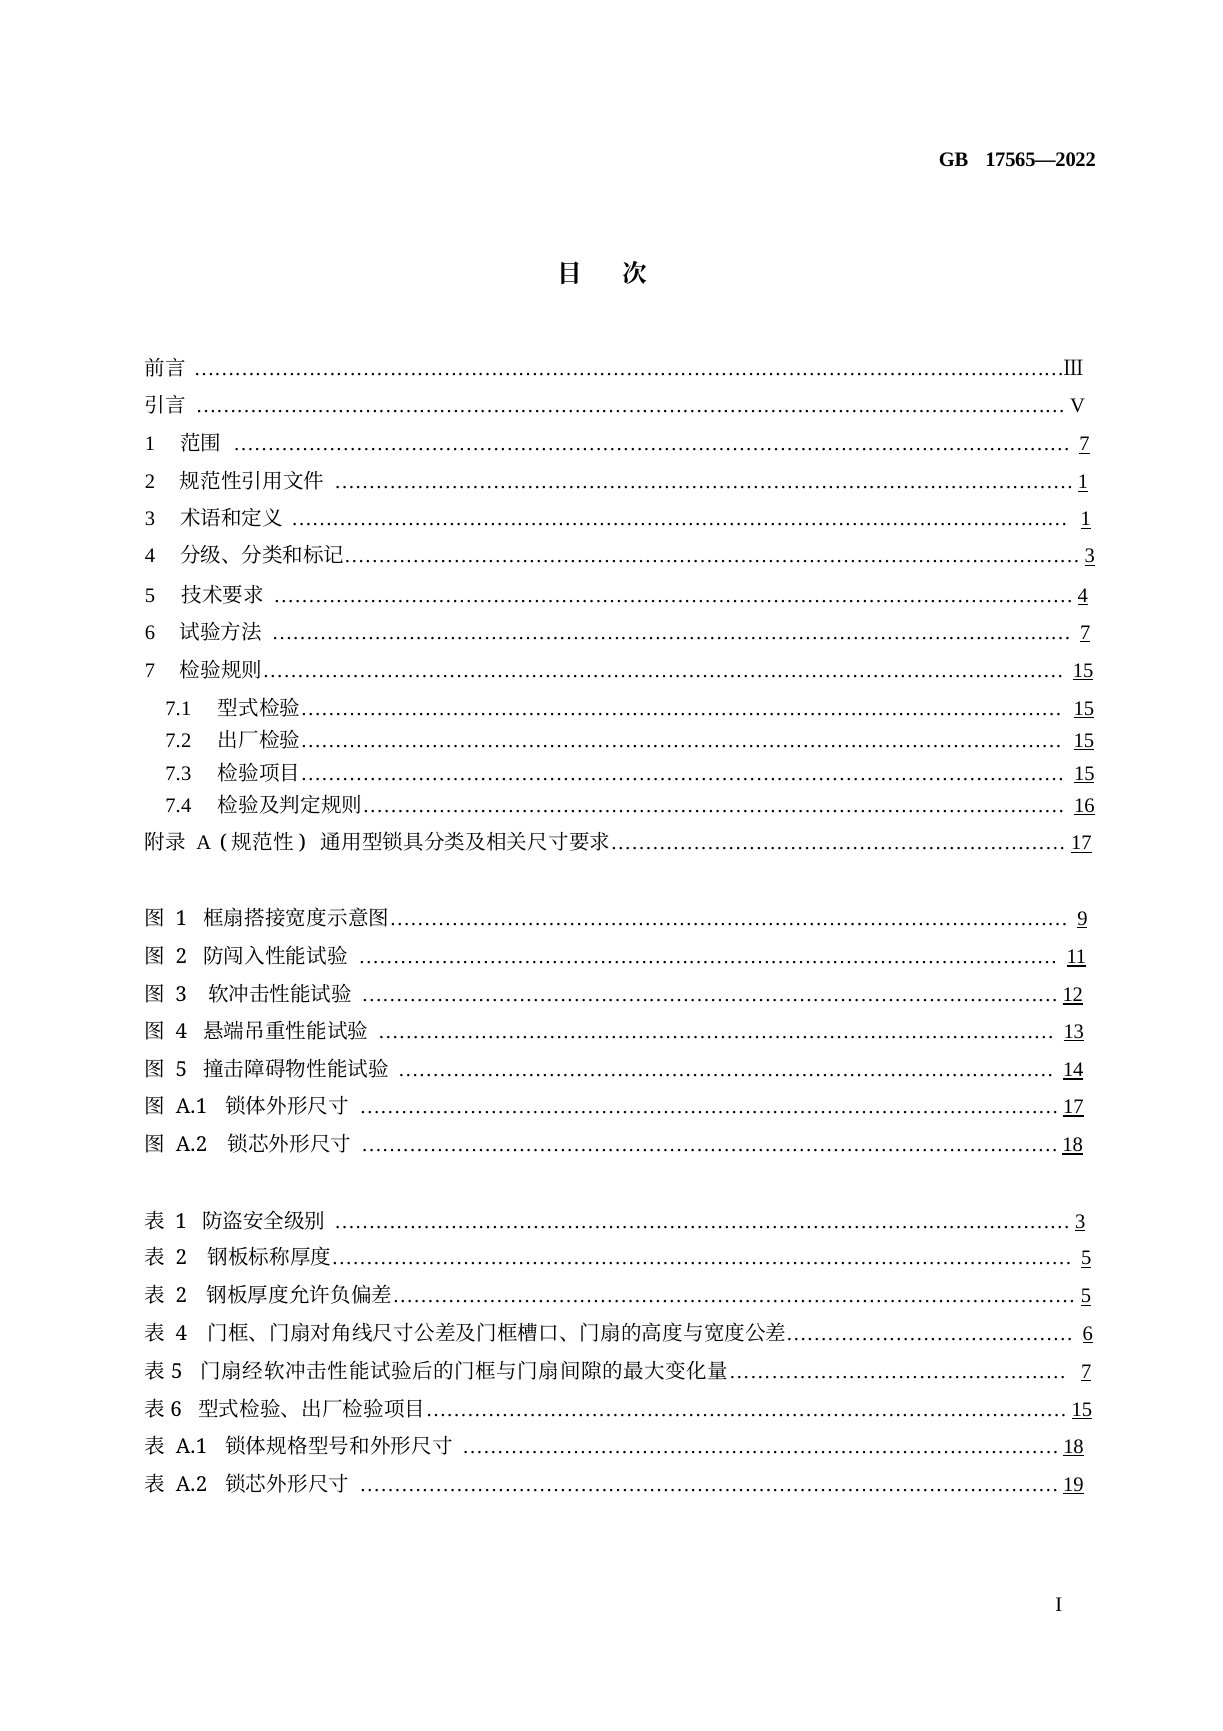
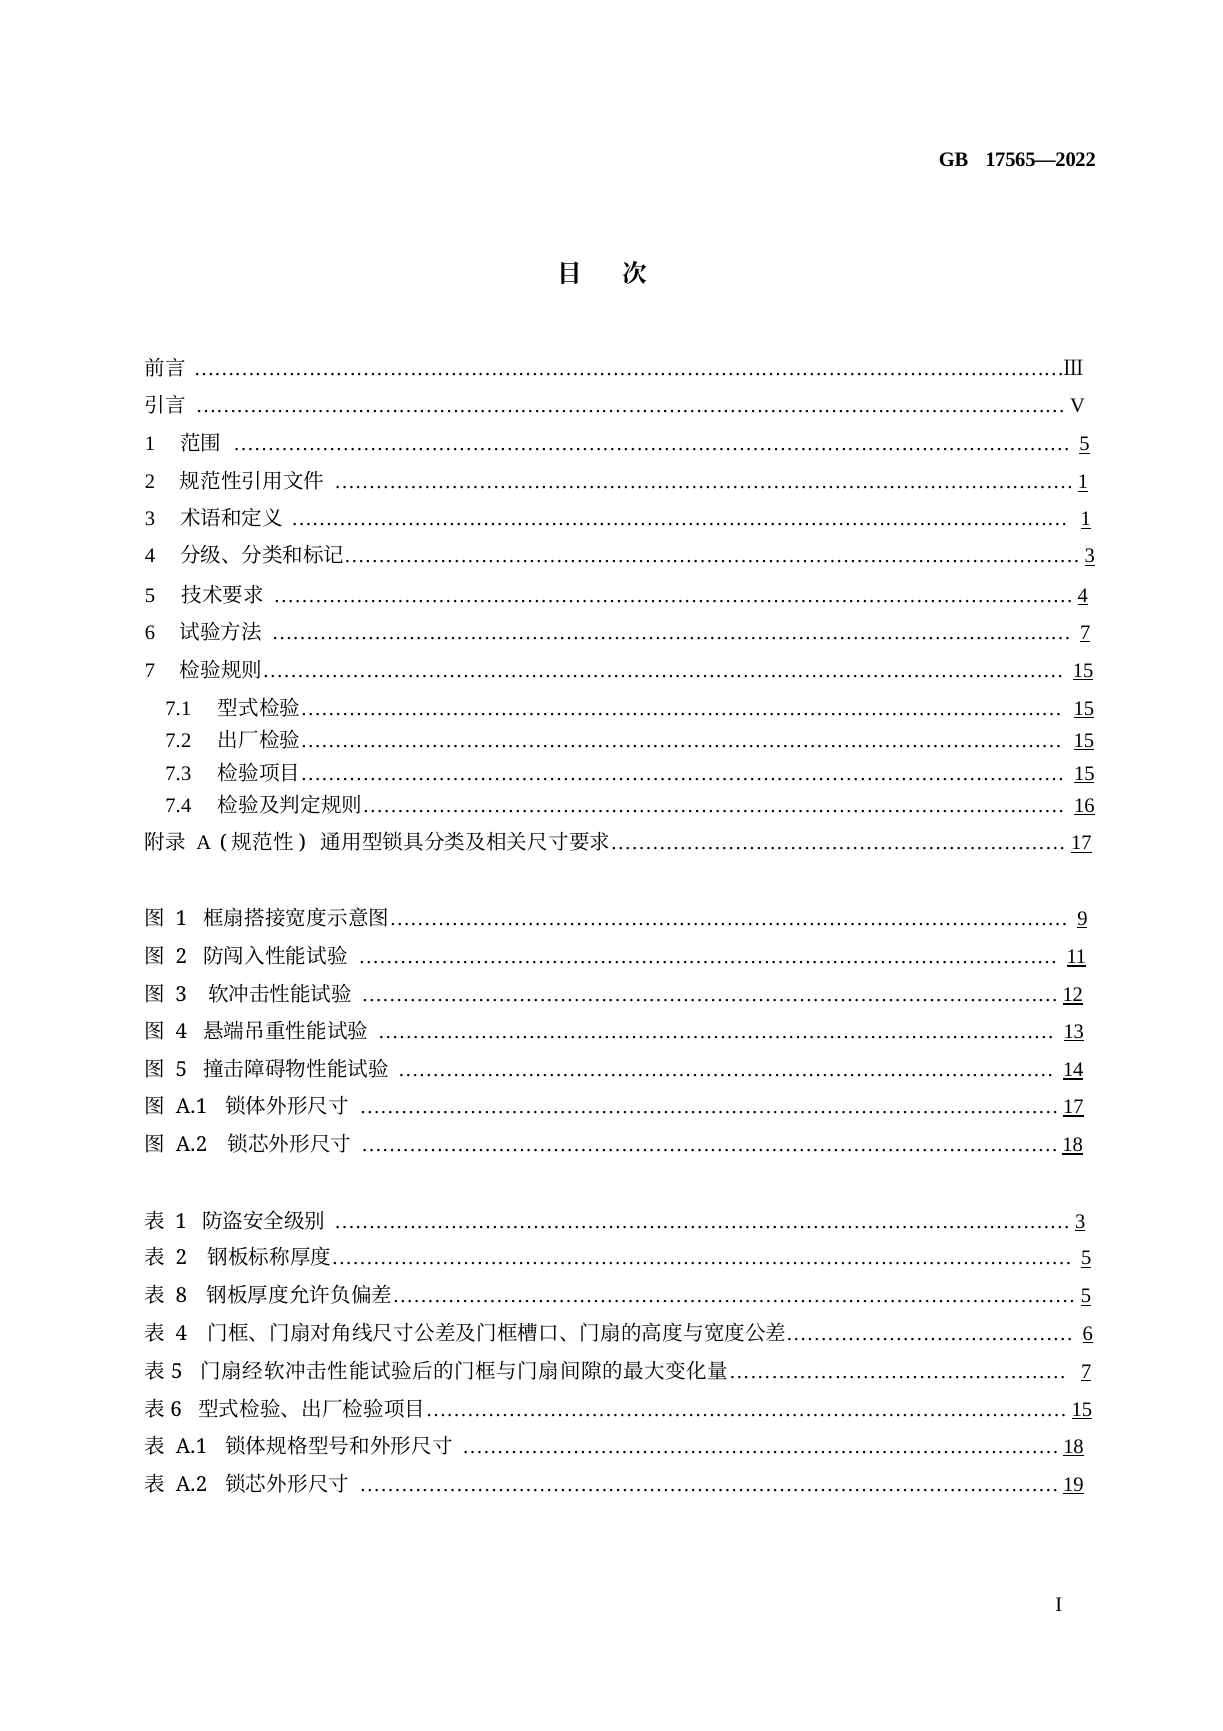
7 at (1085, 444): 7 -> 5
2 at (181, 1296): 2 -> 8
